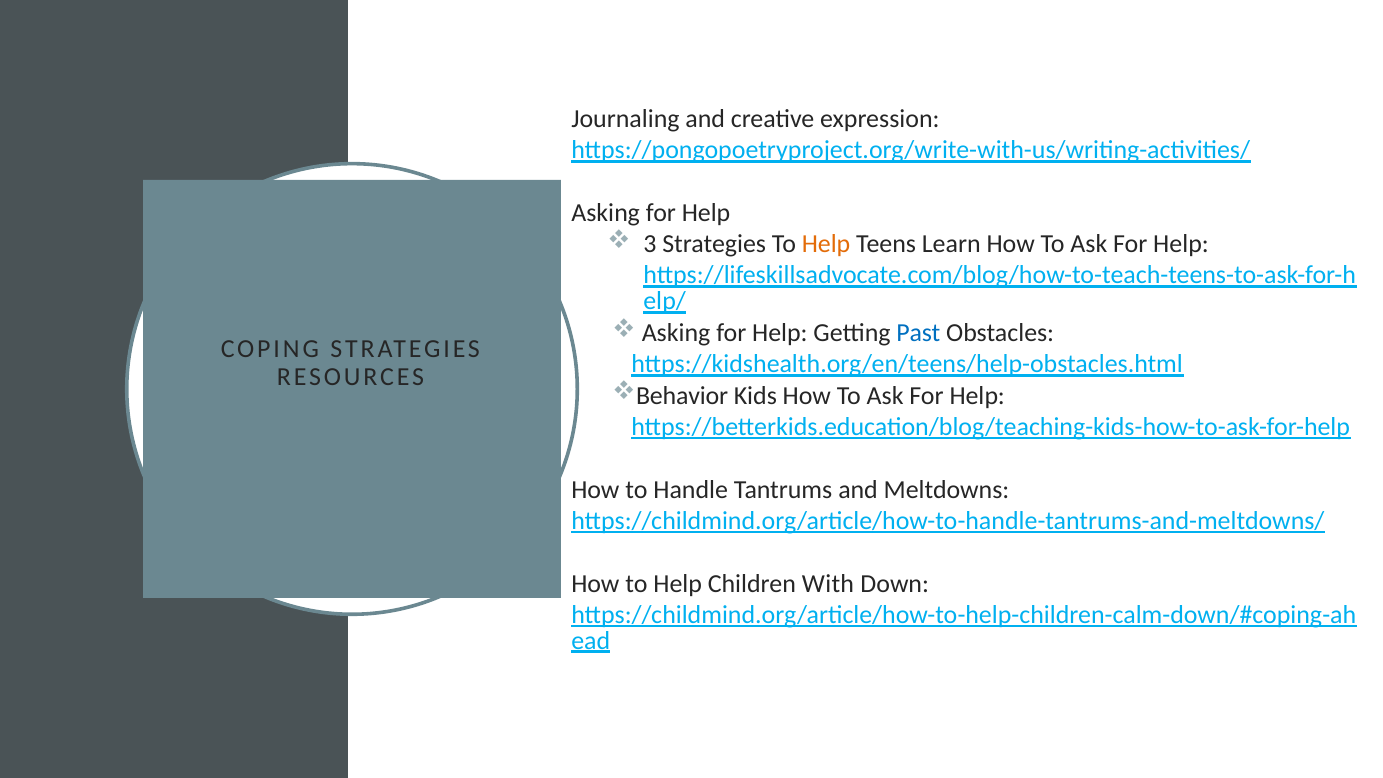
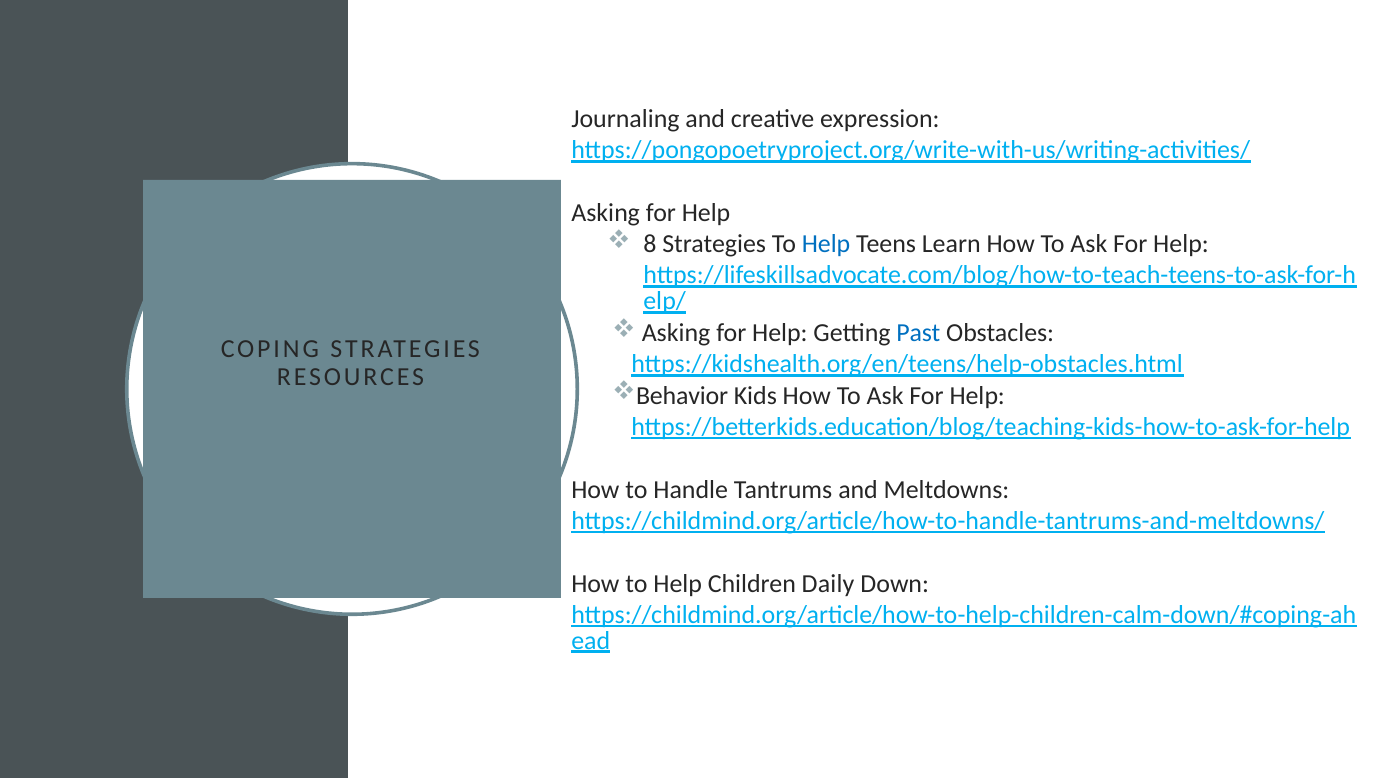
3: 3 -> 8
Help at (826, 244) colour: orange -> blue
With: With -> Daily
